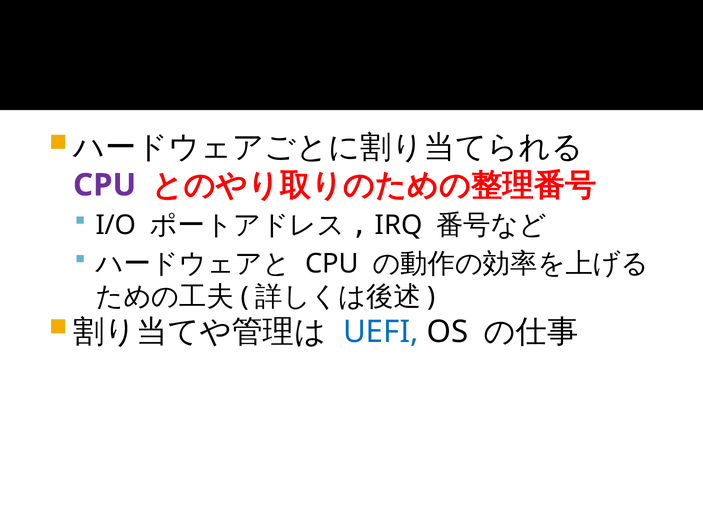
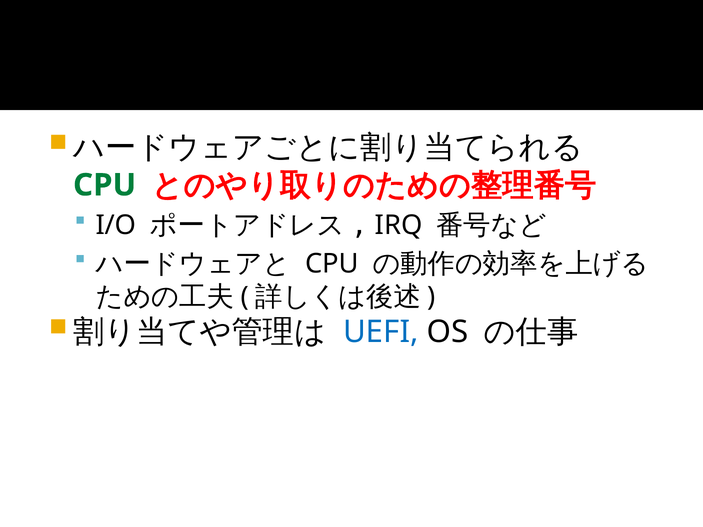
CPU at (105, 185) colour: purple -> green
